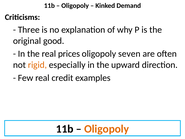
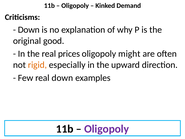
Three at (29, 30): Three -> Down
seven: seven -> might
real credit: credit -> down
Oligopoly at (107, 129) colour: orange -> purple
